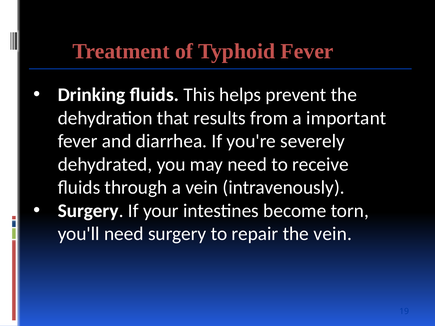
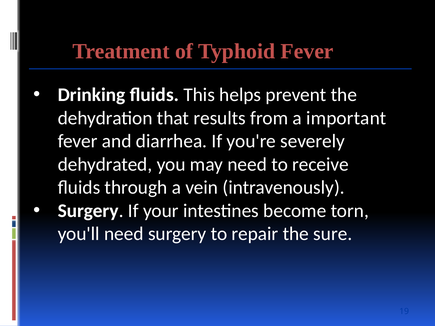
the vein: vein -> sure
